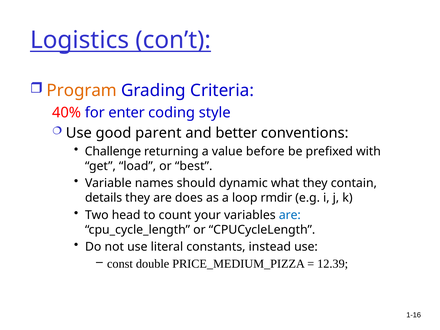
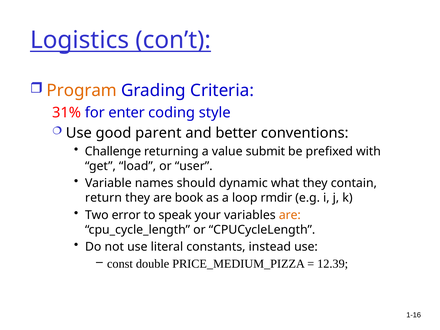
40%: 40% -> 31%
before: before -> submit
best: best -> user
details: details -> return
does: does -> book
head: head -> error
count: count -> speak
are at (290, 215) colour: blue -> orange
